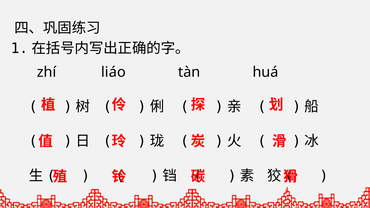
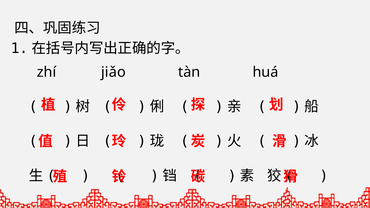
liáo: liáo -> jiǎo
